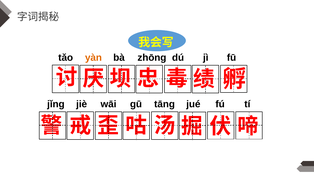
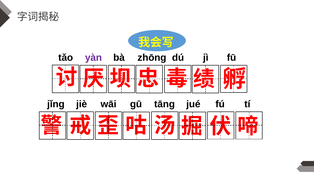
yàn colour: orange -> purple
